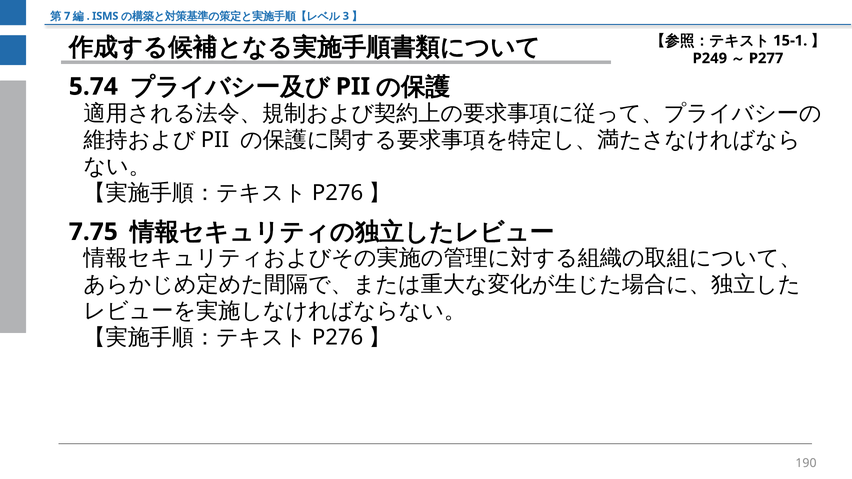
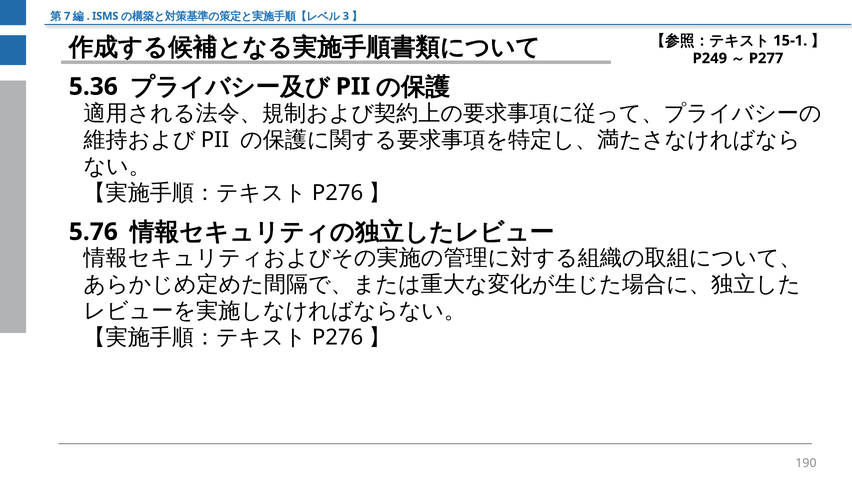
5.74: 5.74 -> 5.36
7.75: 7.75 -> 5.76
